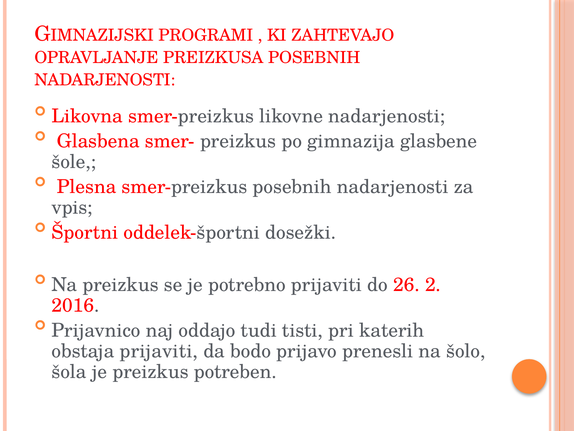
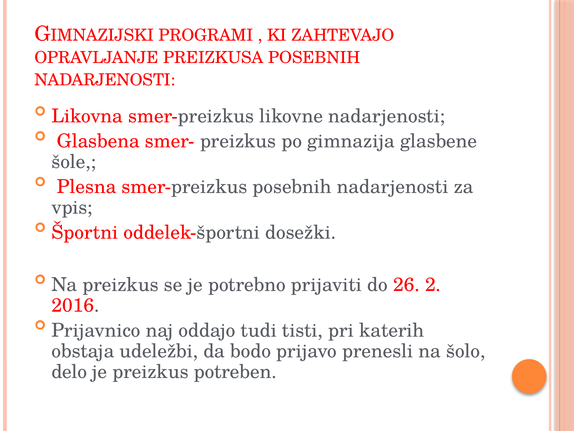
obstaja prijaviti: prijaviti -> udeležbi
šola: šola -> delo
